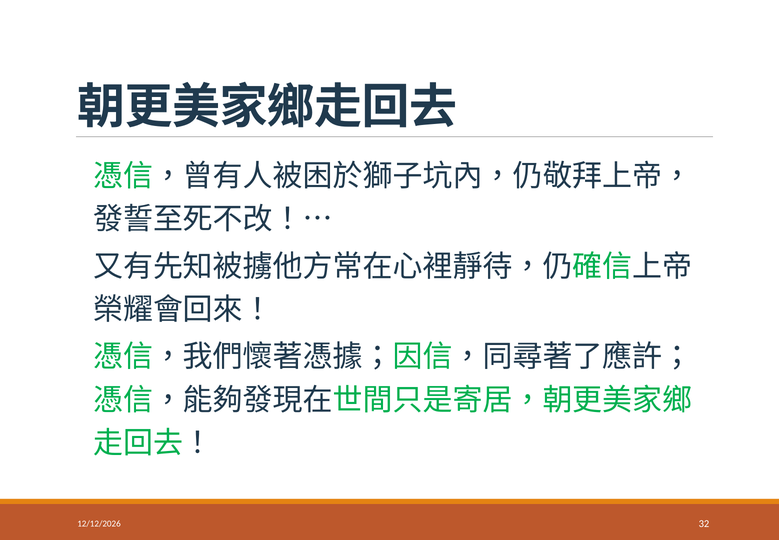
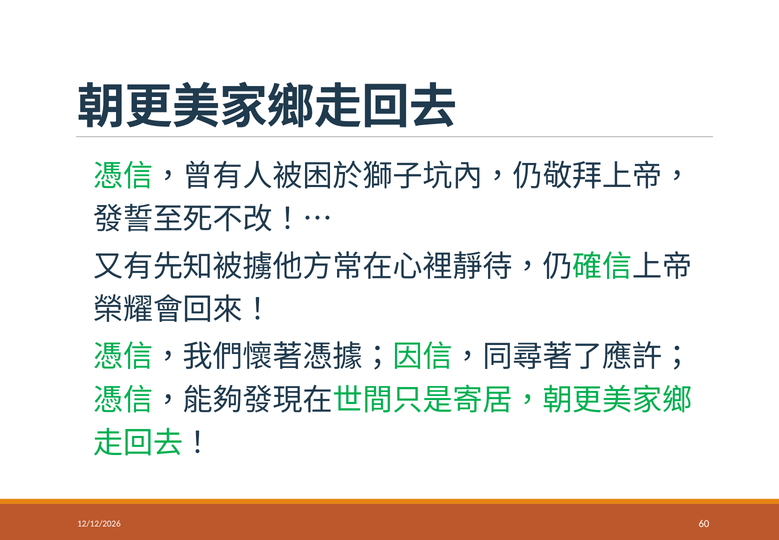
32: 32 -> 60
